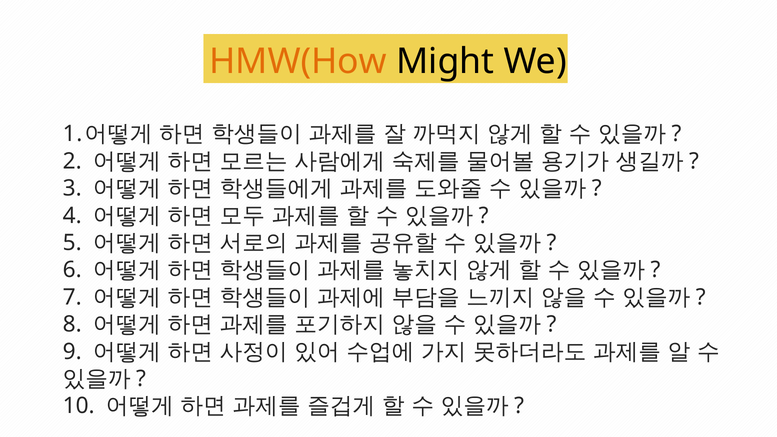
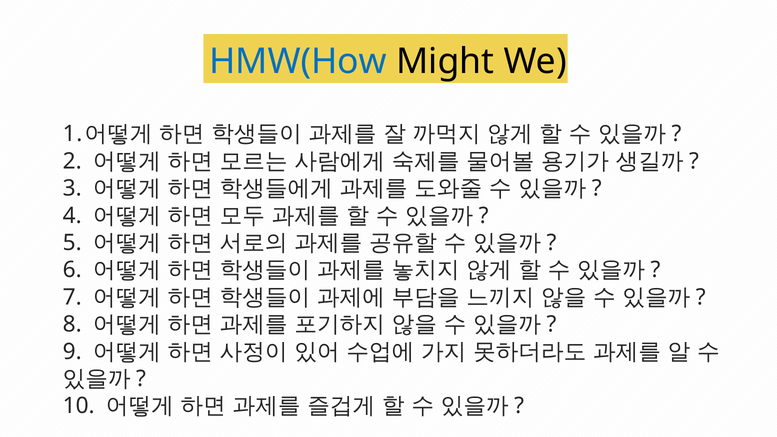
HMW(How colour: orange -> blue
